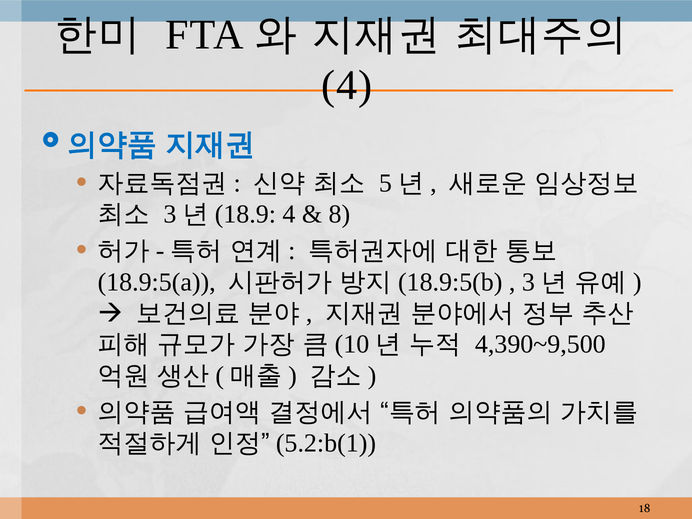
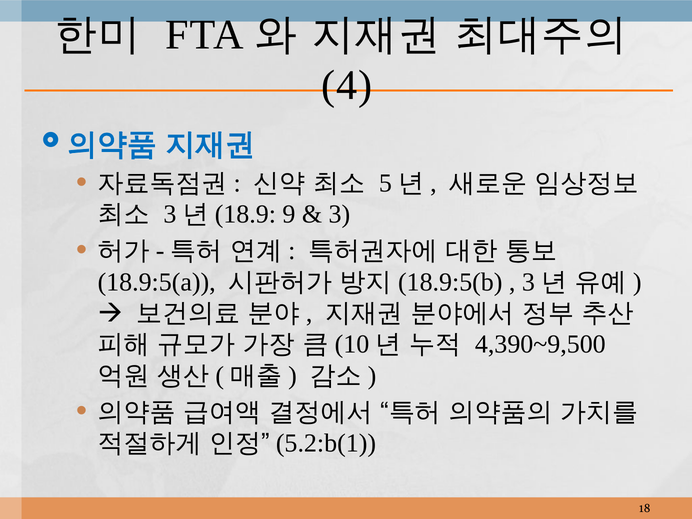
4 at (289, 214): 4 -> 9
8 at (339, 214): 8 -> 3
